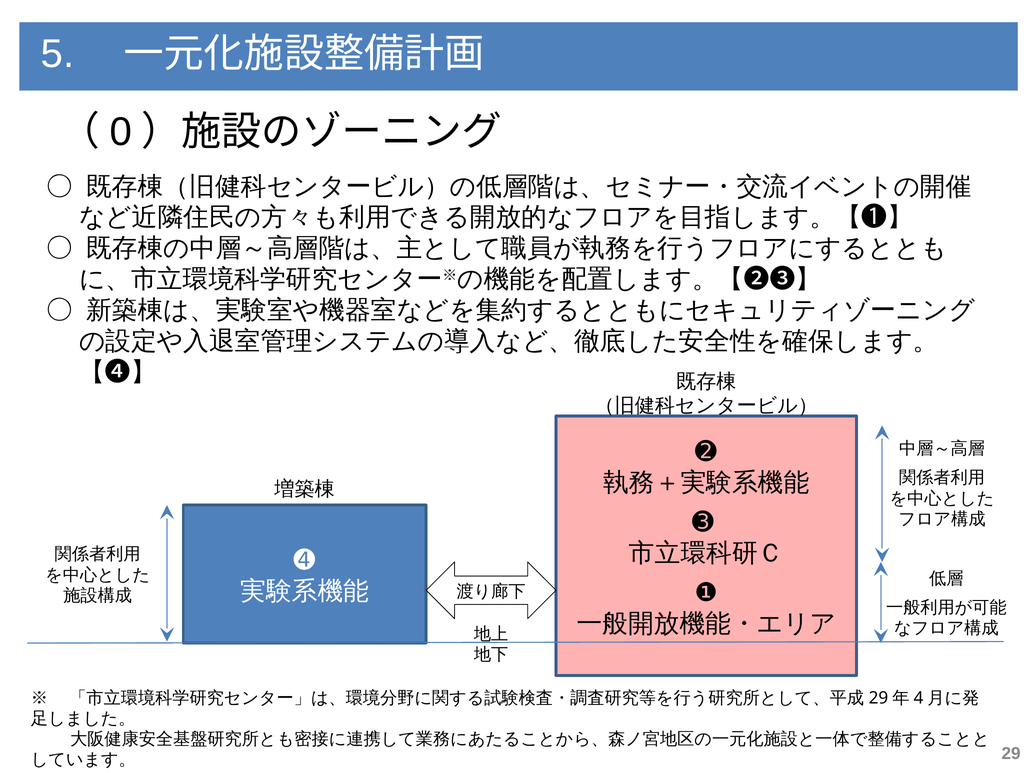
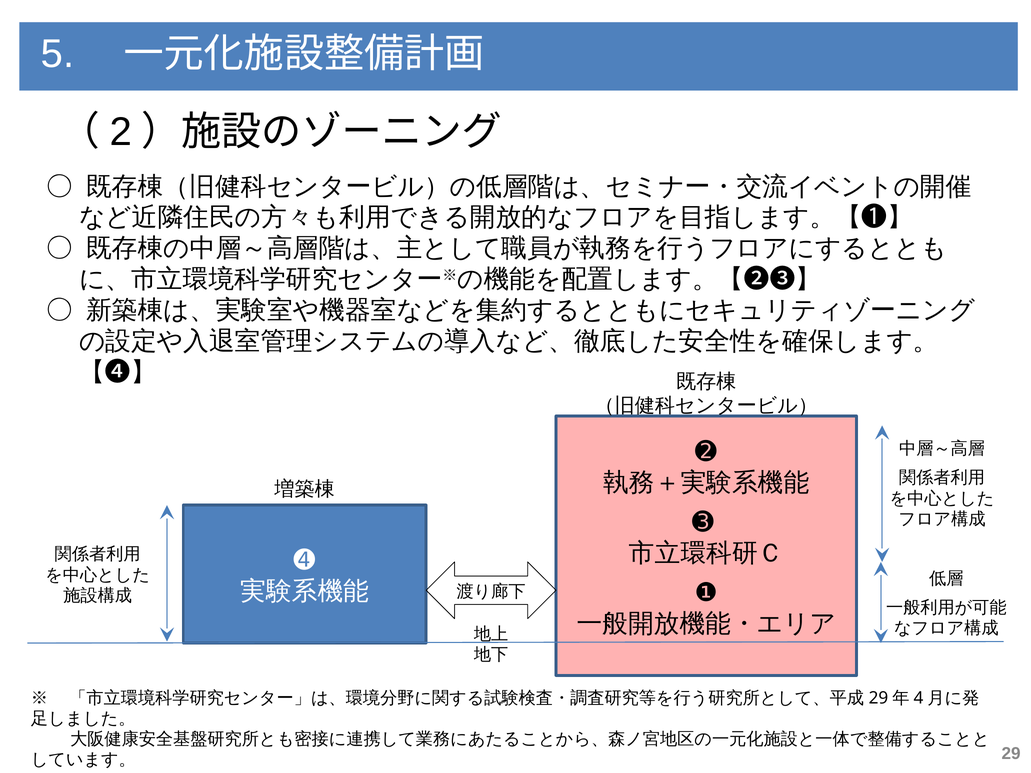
0: 0 -> 2
